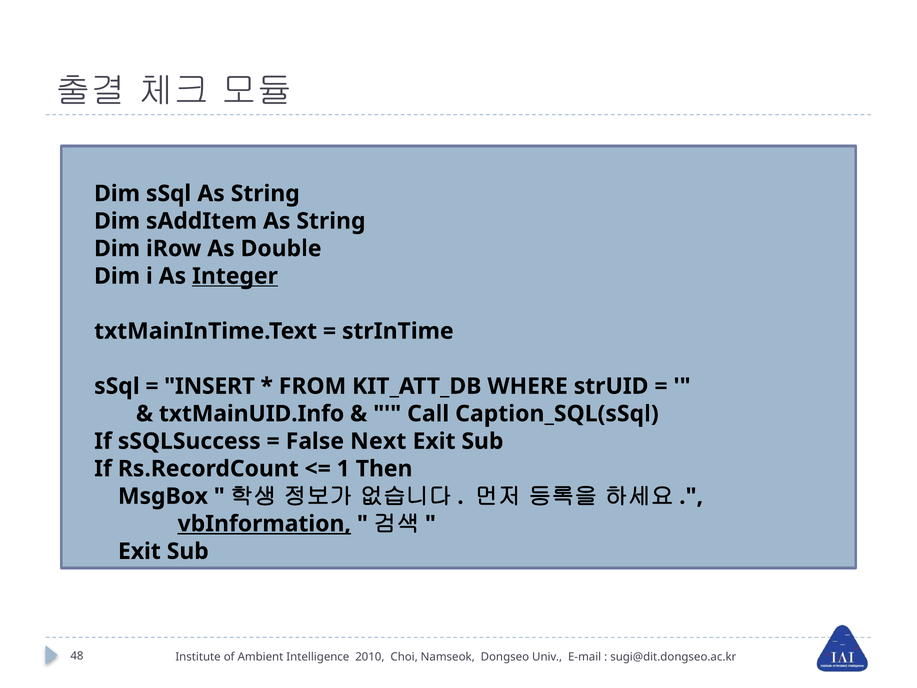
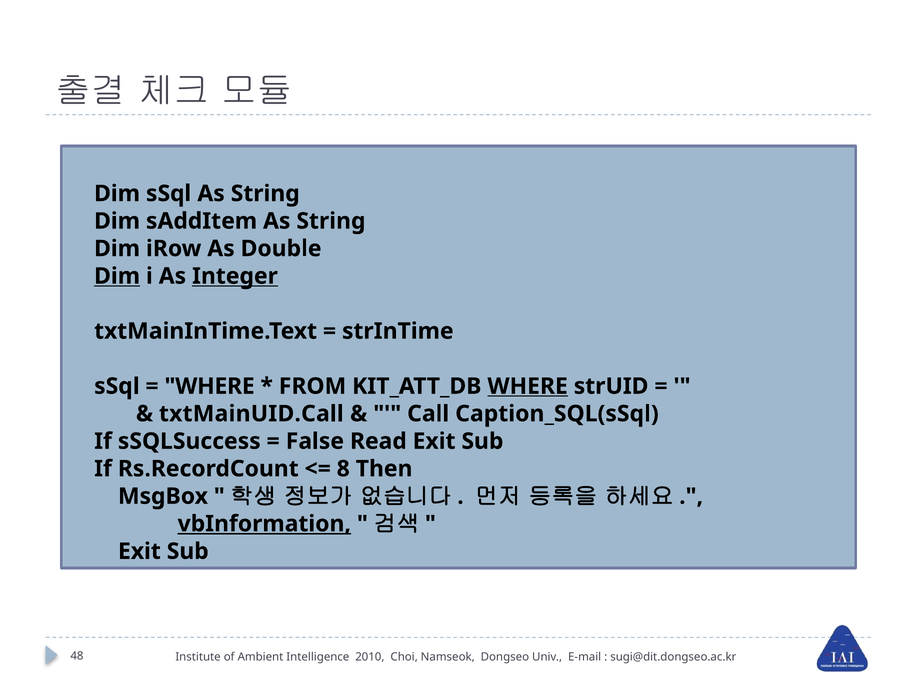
Dim at (117, 276) underline: none -> present
INSERT at (210, 386): INSERT -> WHERE
WHERE at (528, 386) underline: none -> present
txtMainUID.Info: txtMainUID.Info -> txtMainUID.Call
Next: Next -> Read
1: 1 -> 8
